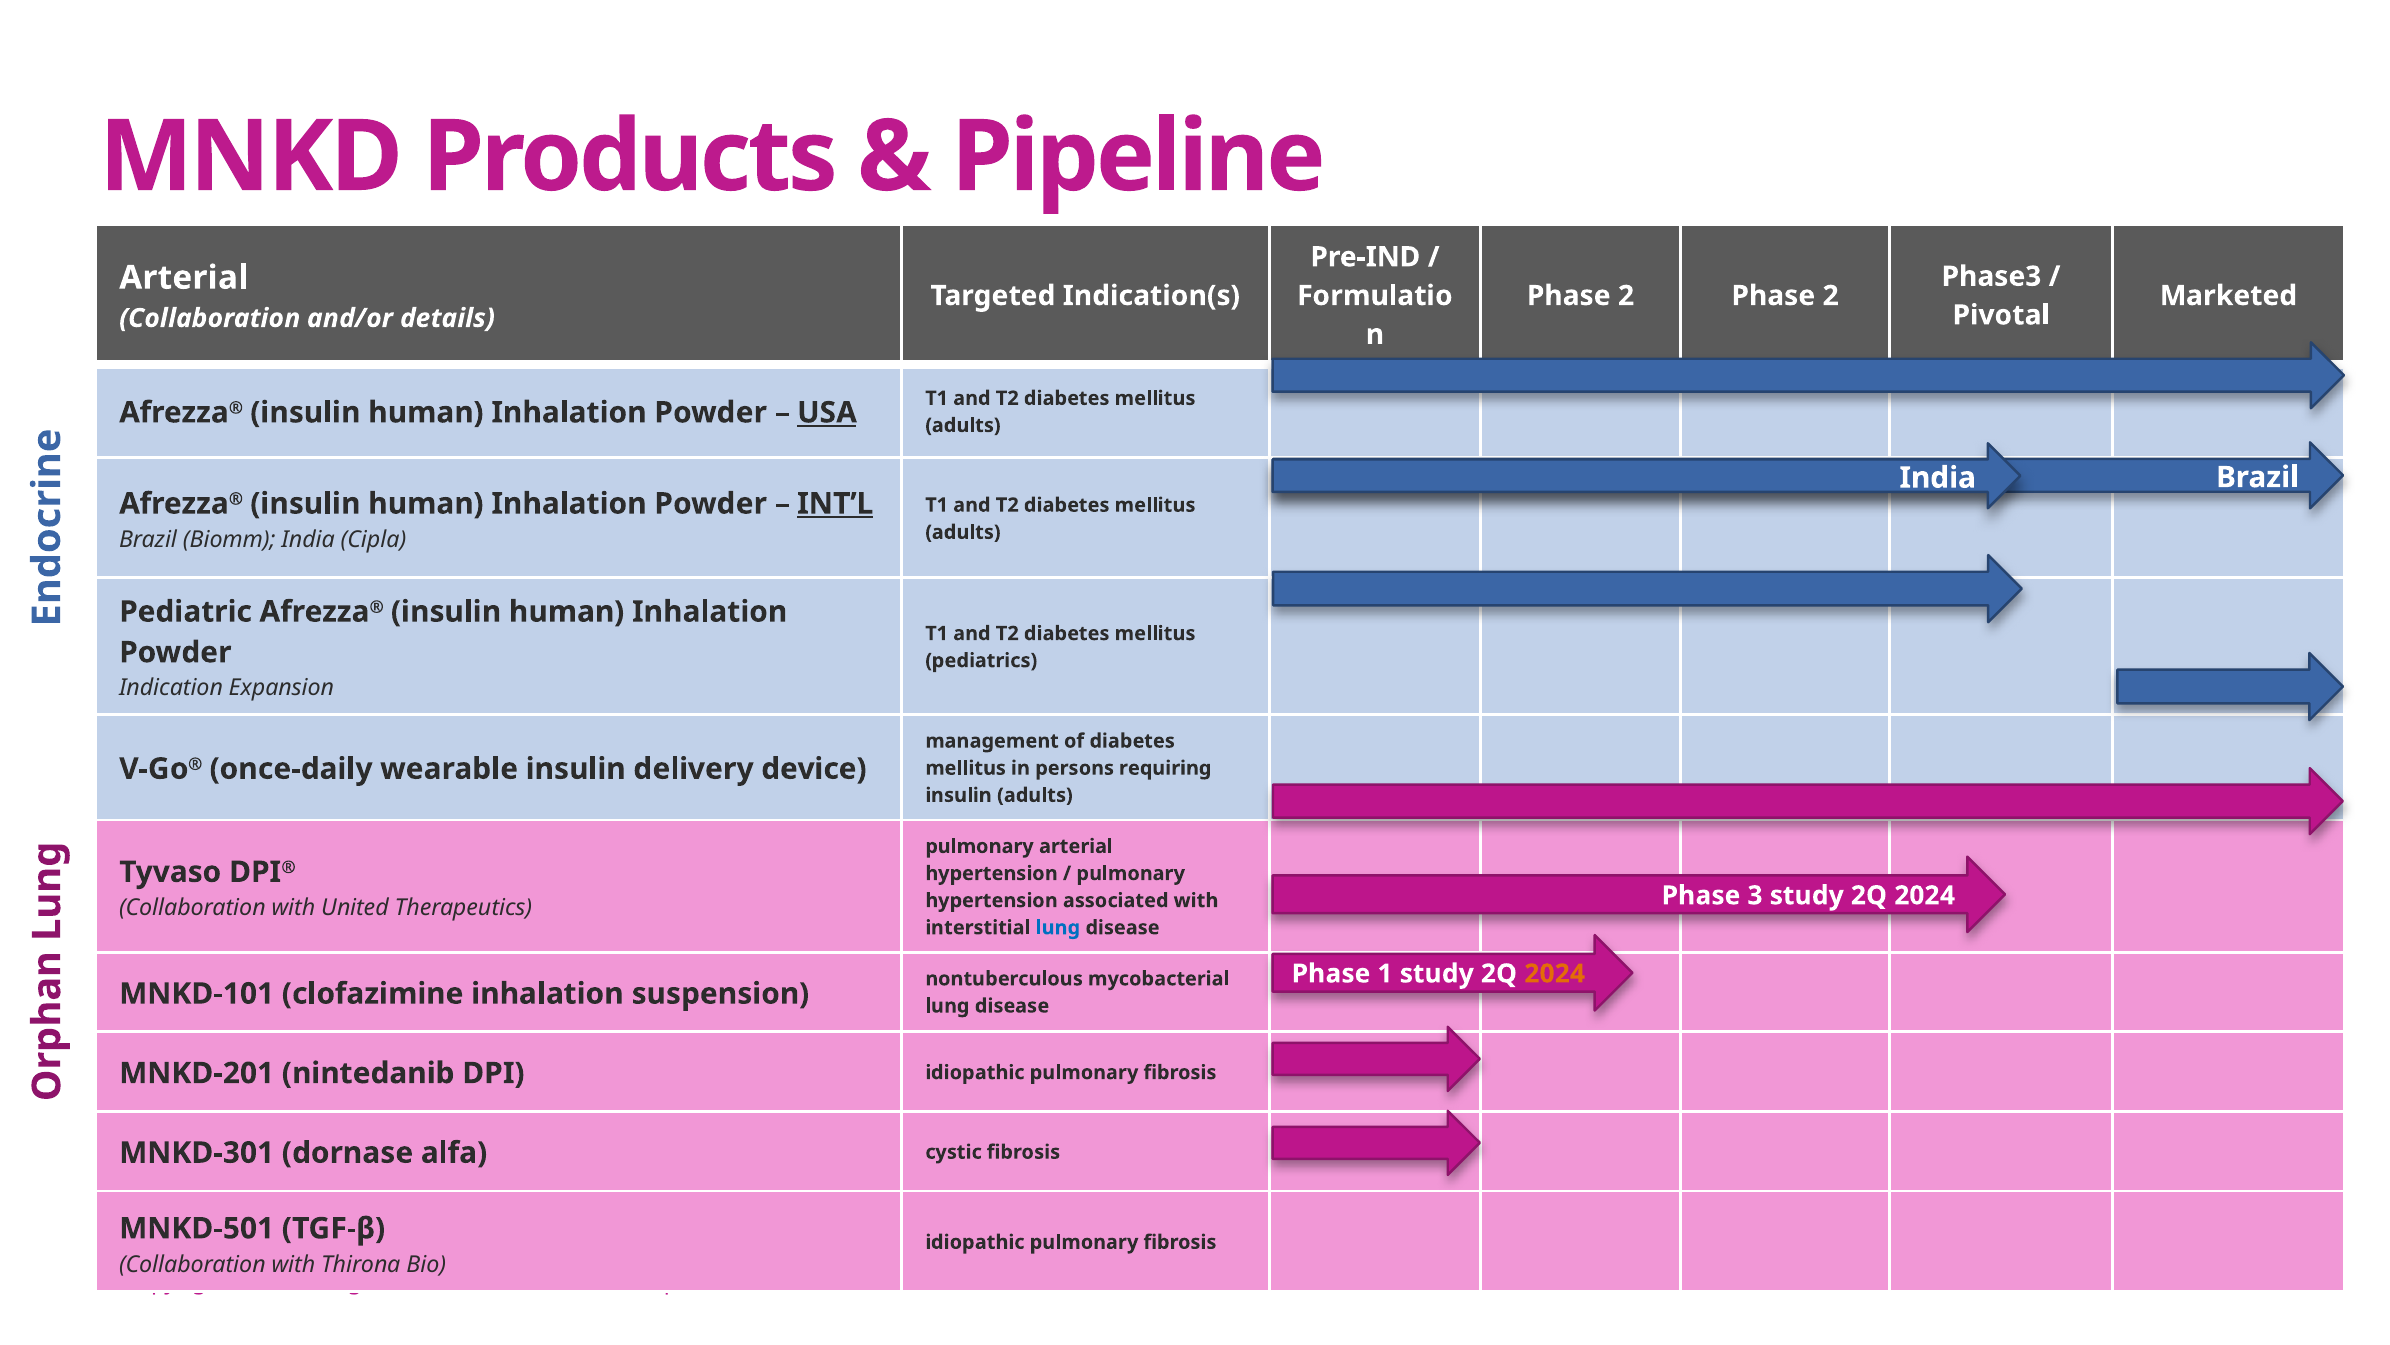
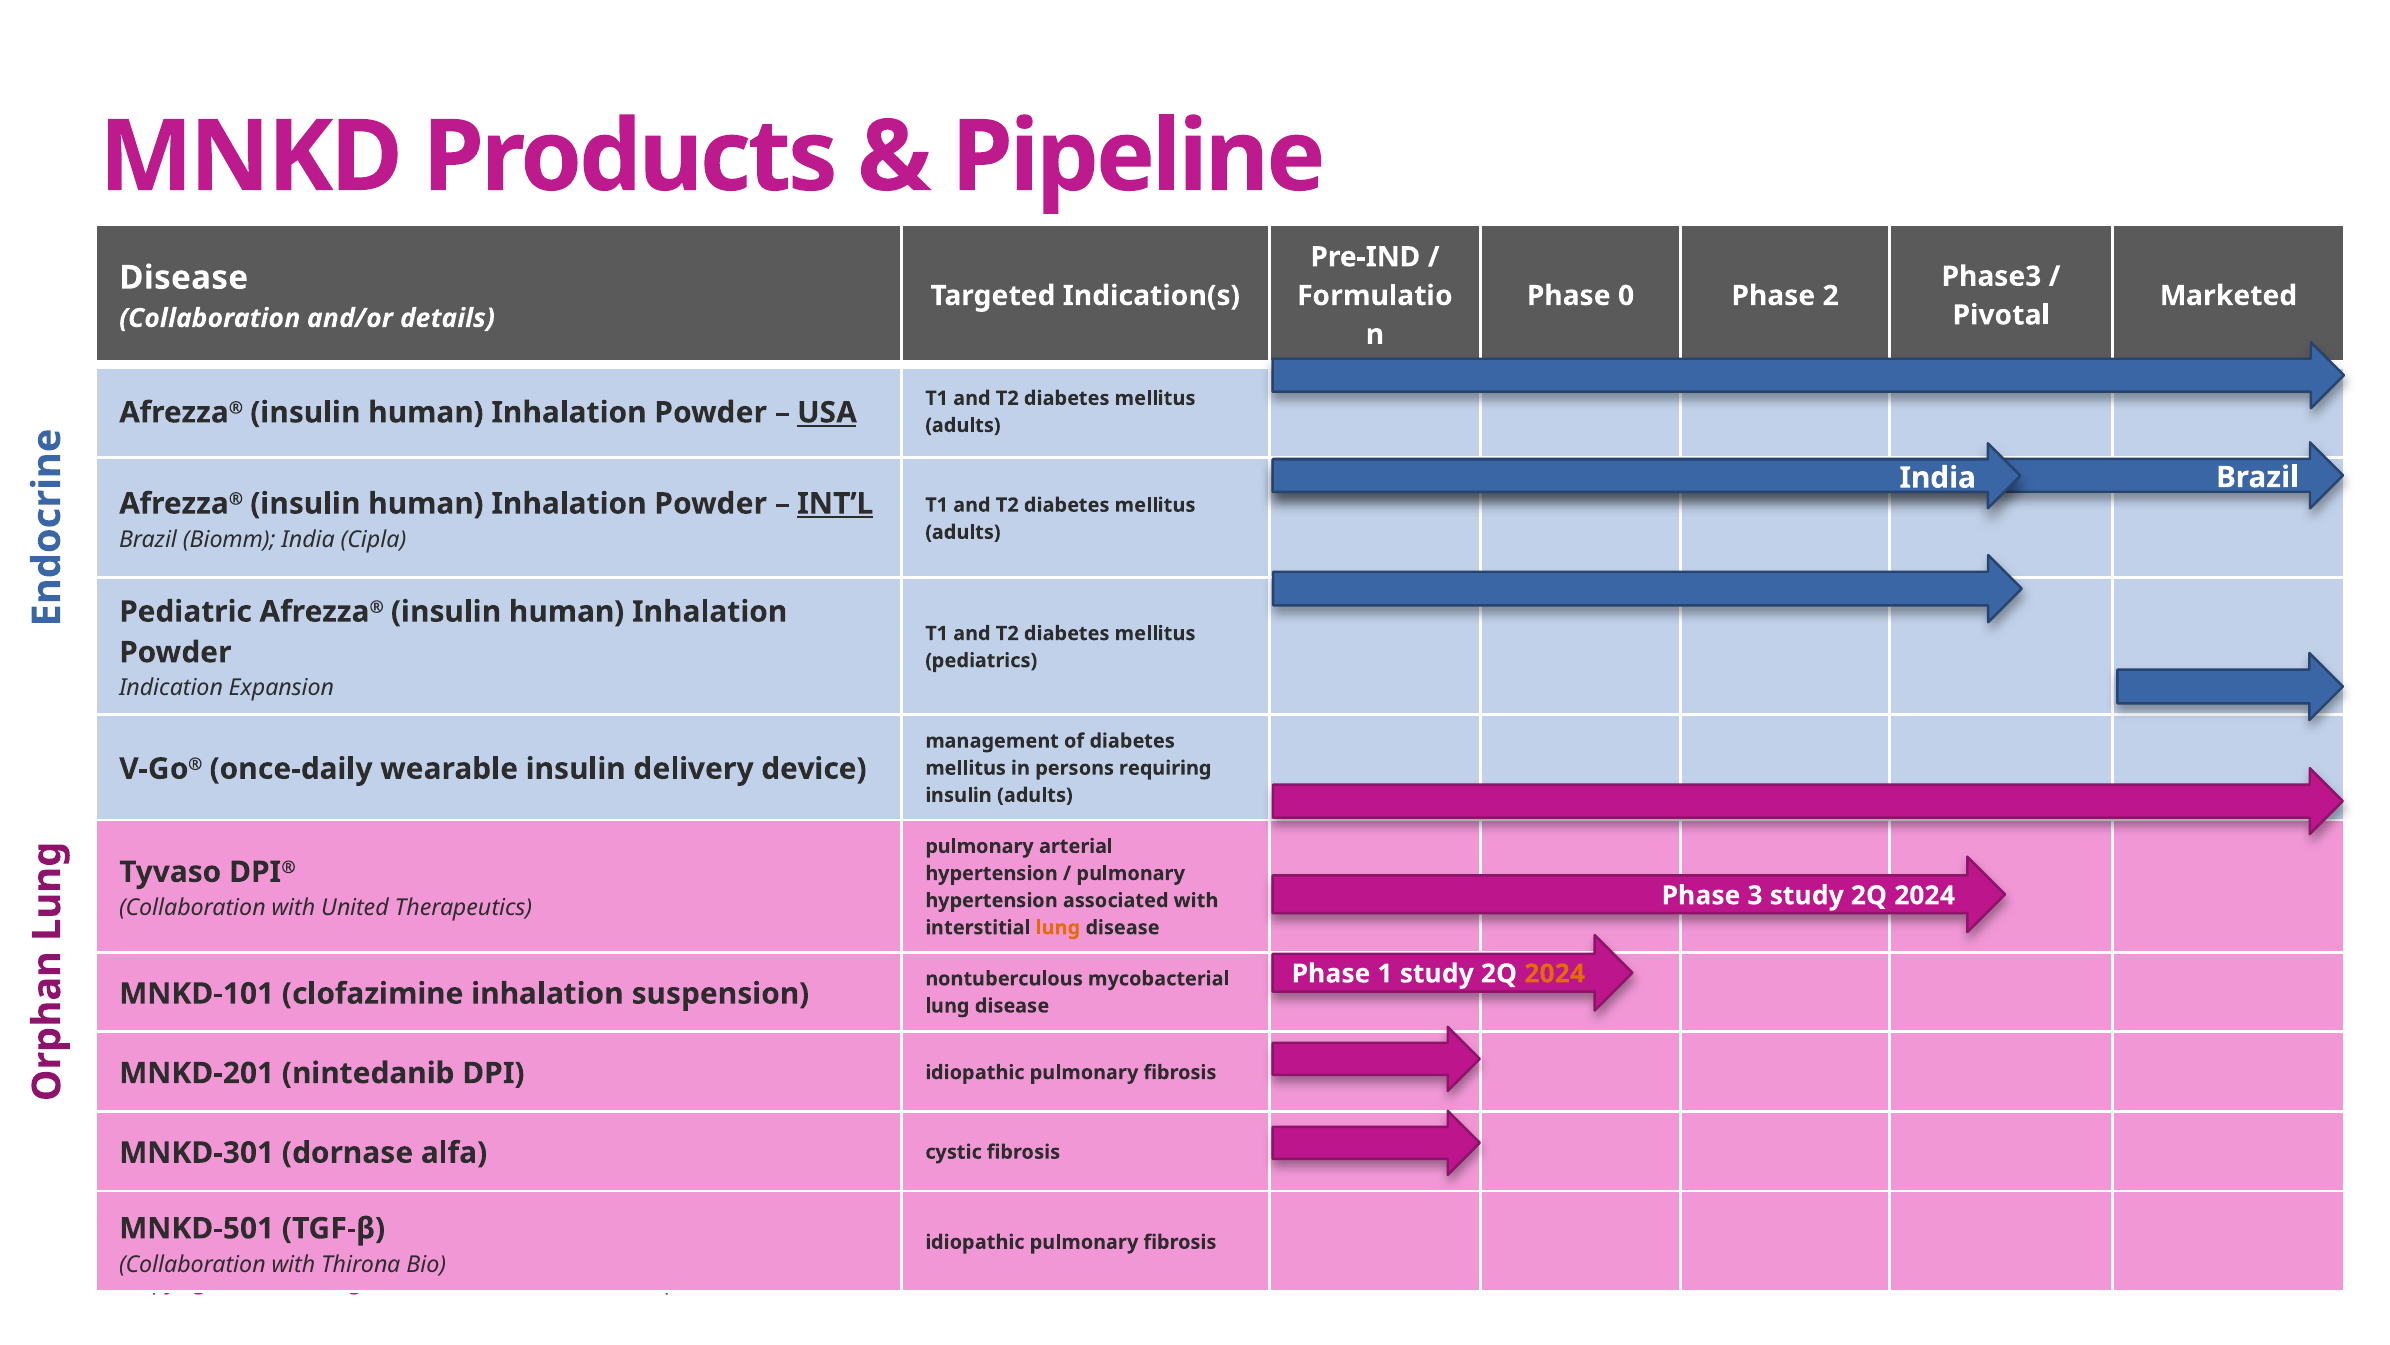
Arterial at (184, 278): Arterial -> Disease
2 at (1626, 296): 2 -> 0
lung at (1058, 927) colour: blue -> orange
